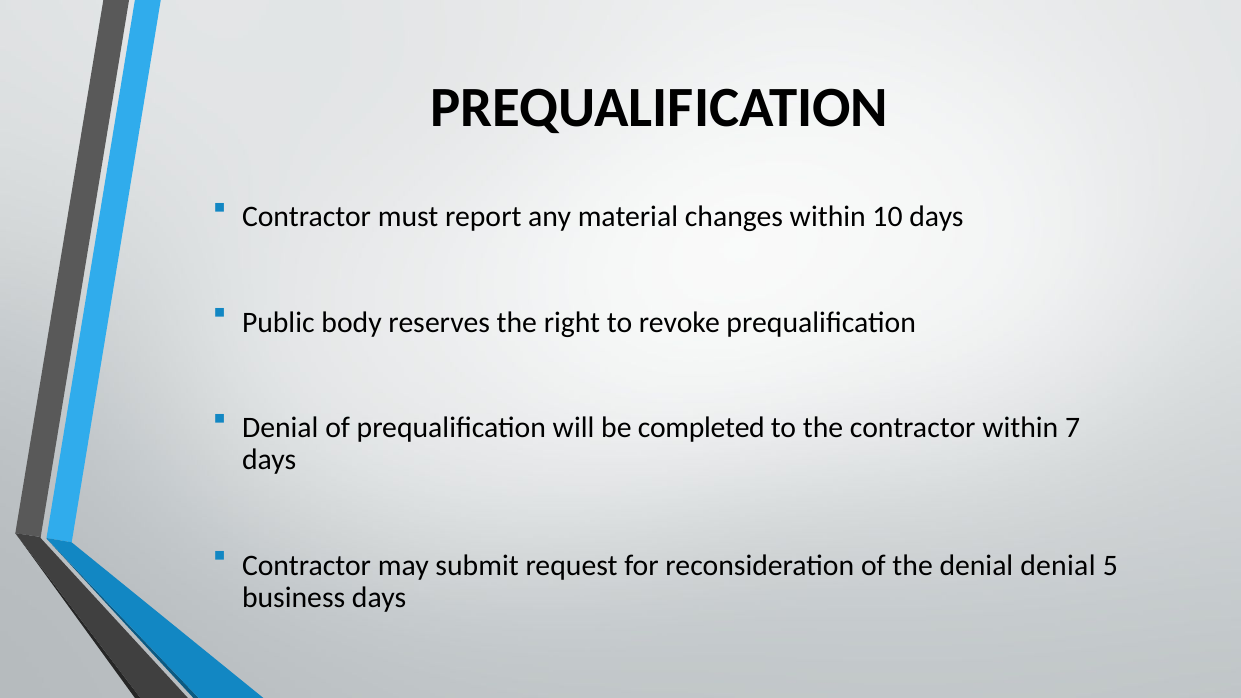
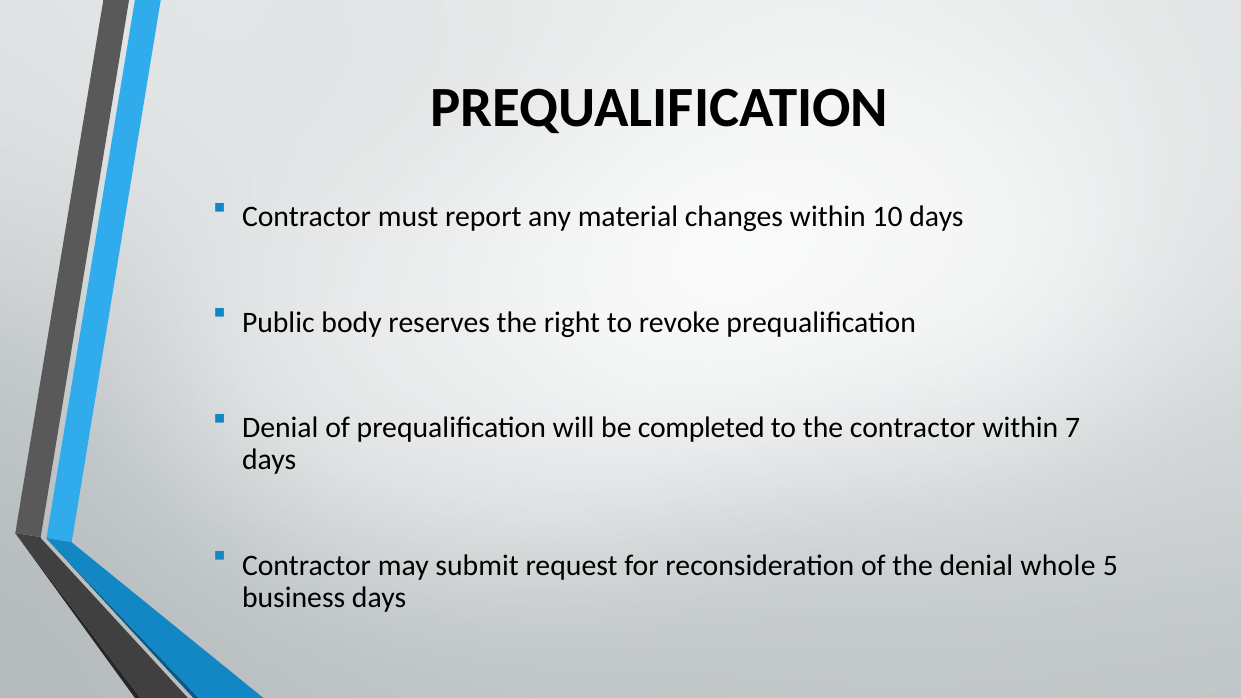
denial denial: denial -> whole
